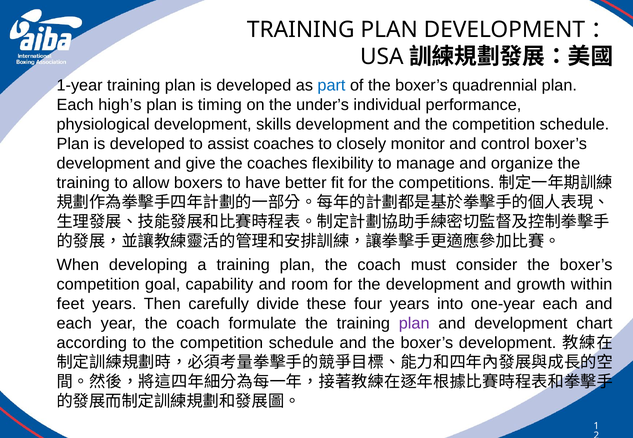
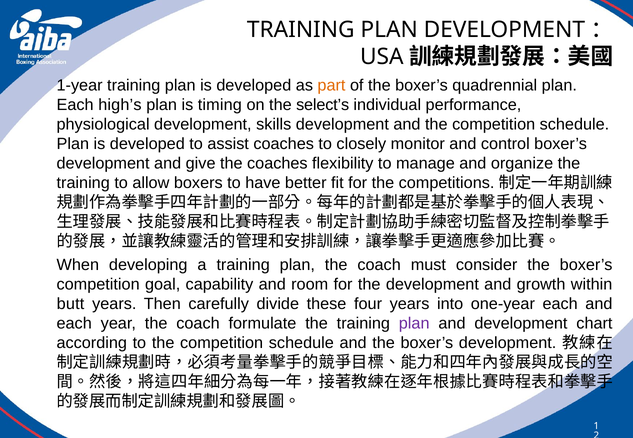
part colour: blue -> orange
under’s: under’s -> select’s
feet: feet -> butt
